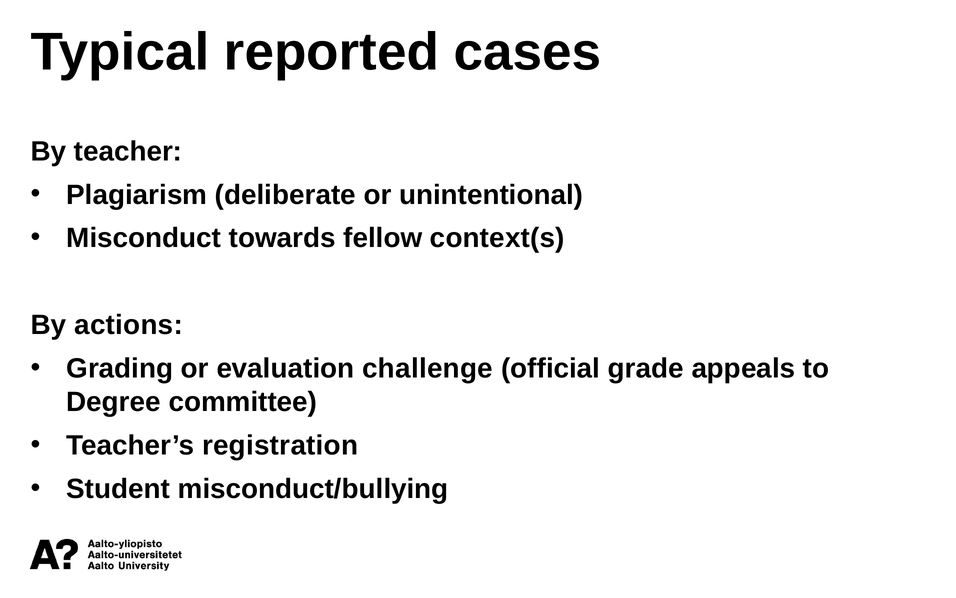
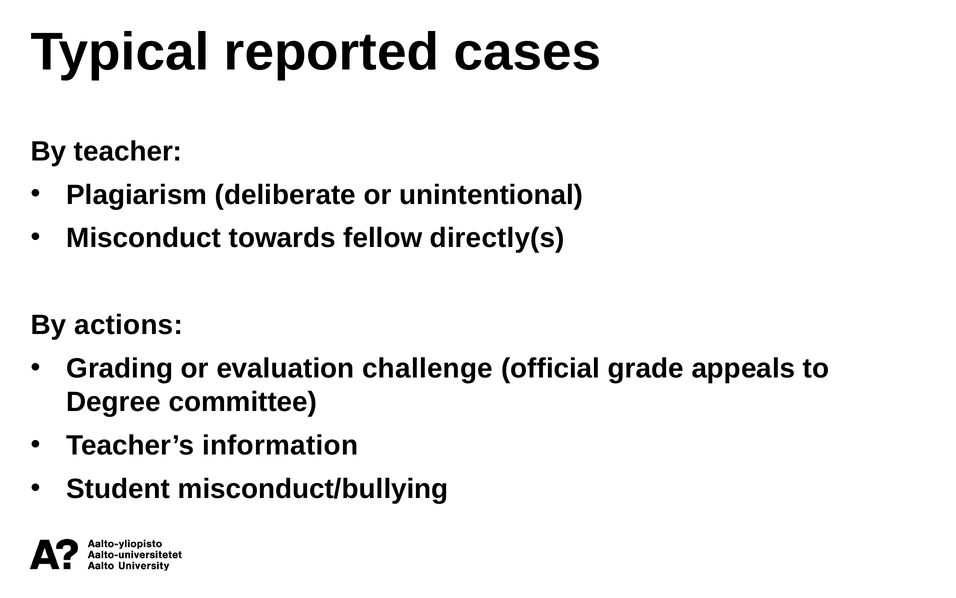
context(s: context(s -> directly(s
registration: registration -> information
